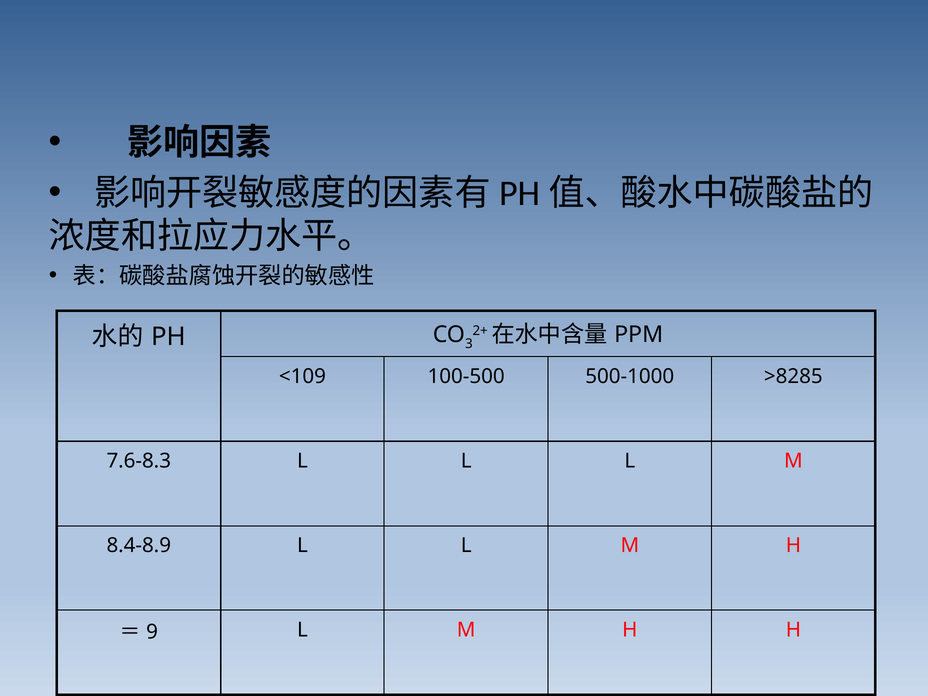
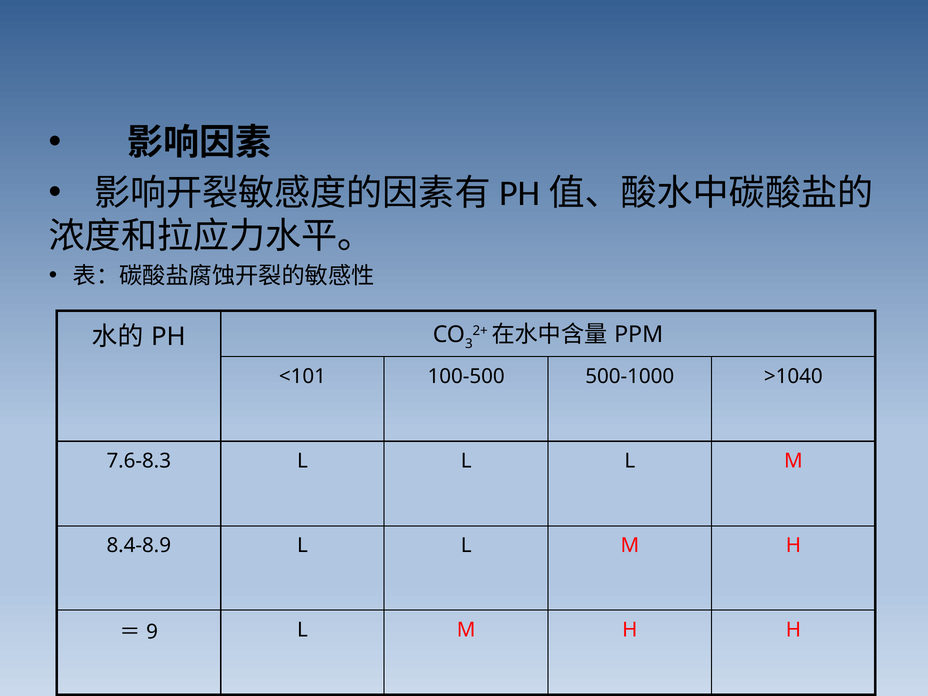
<109: <109 -> <101
>8285: >8285 -> >1040
